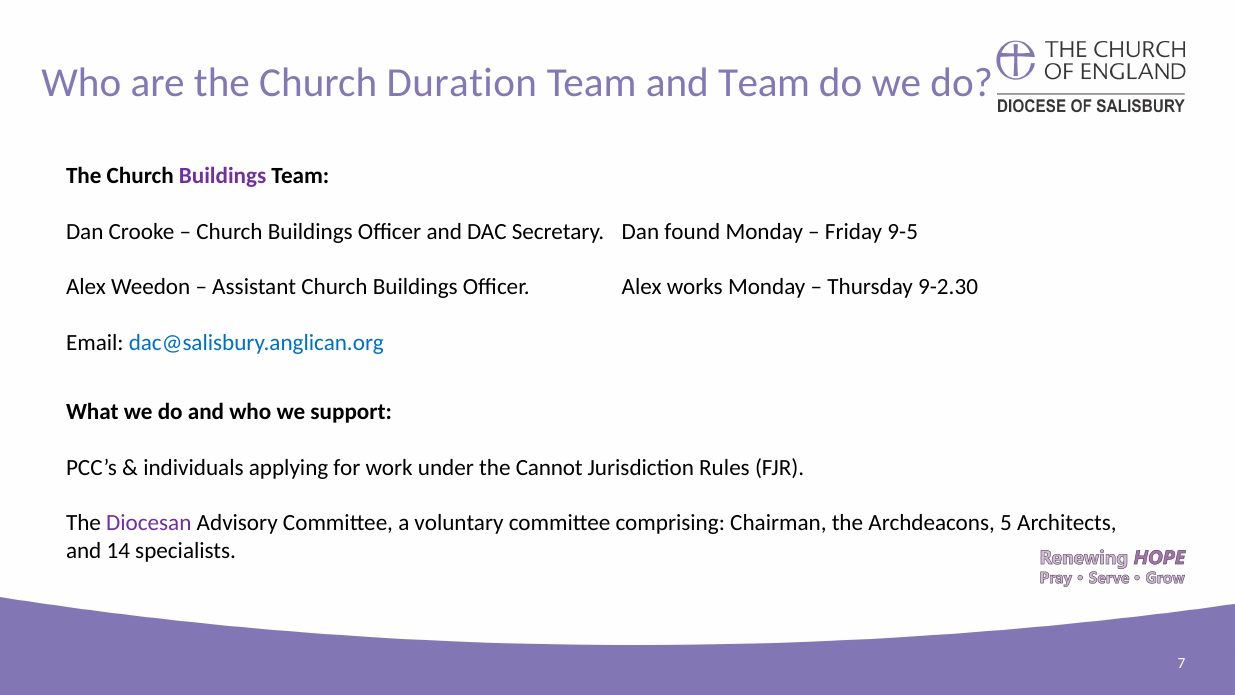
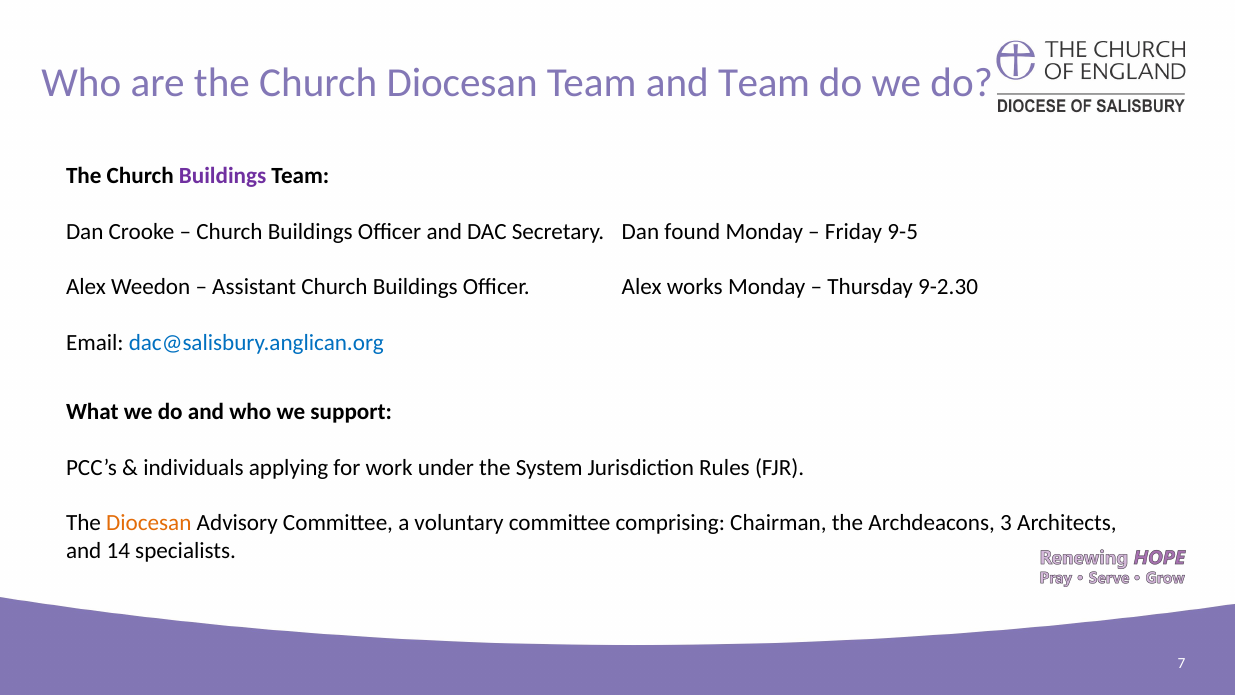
Church Duration: Duration -> Diocesan
Cannot: Cannot -> System
Diocesan at (149, 523) colour: purple -> orange
5: 5 -> 3
